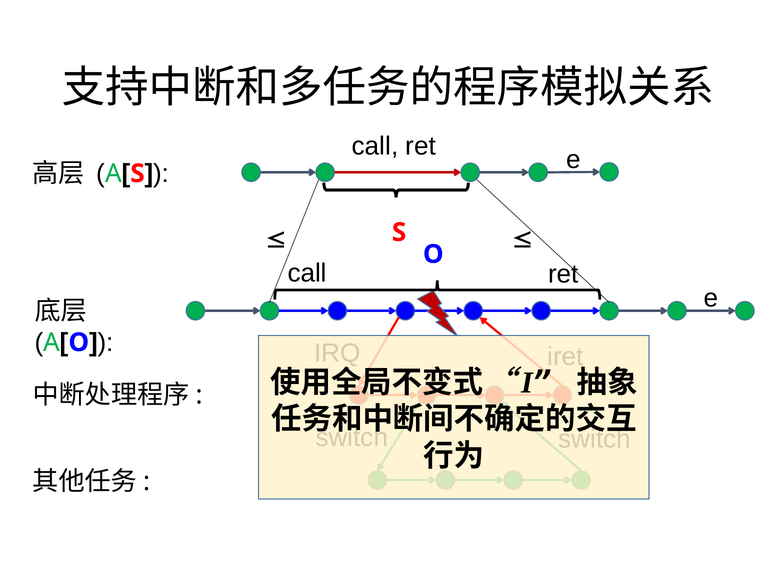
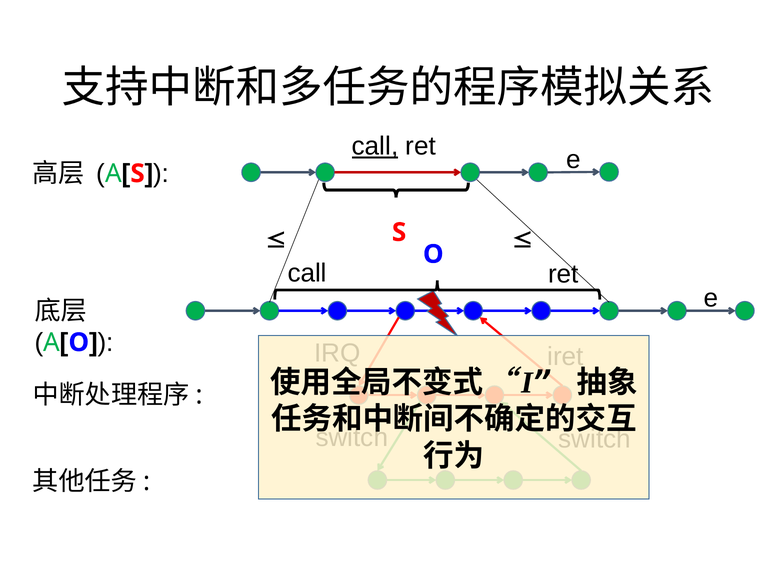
call at (375, 146) underline: none -> present
